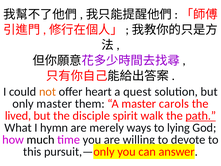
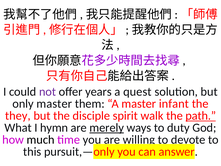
not colour: orange -> purple
heart: heart -> years
carols: carols -> infant
lived: lived -> they
merely underline: none -> present
lying: lying -> duty
